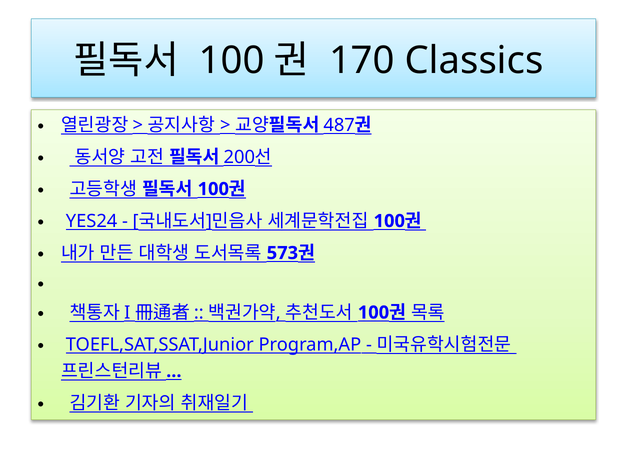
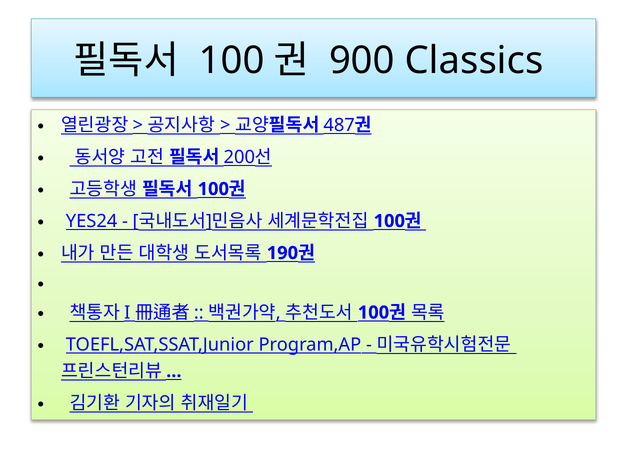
170: 170 -> 900
573: 573 -> 190
